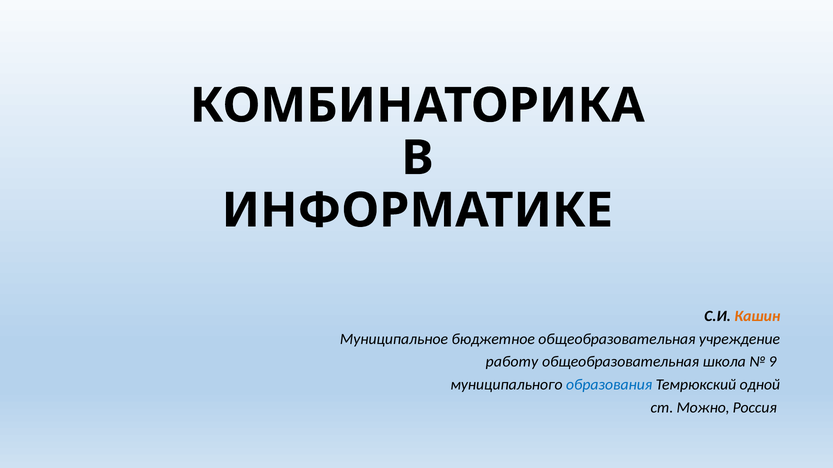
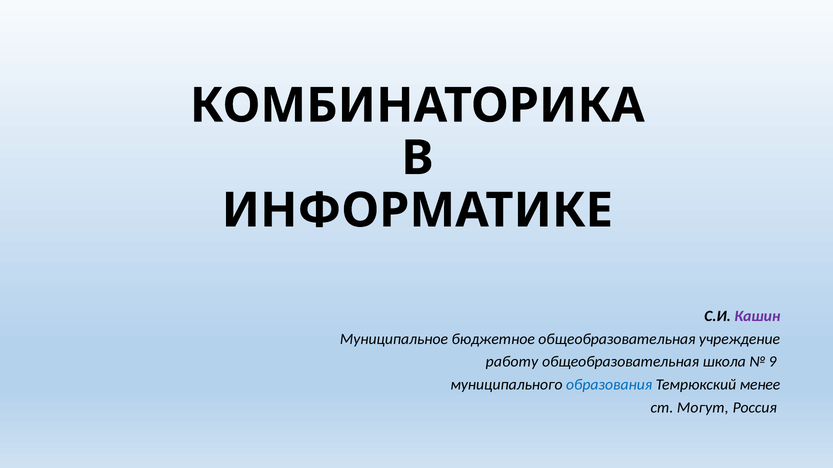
Кашин colour: orange -> purple
одной: одной -> менее
Можно: Можно -> Могут
